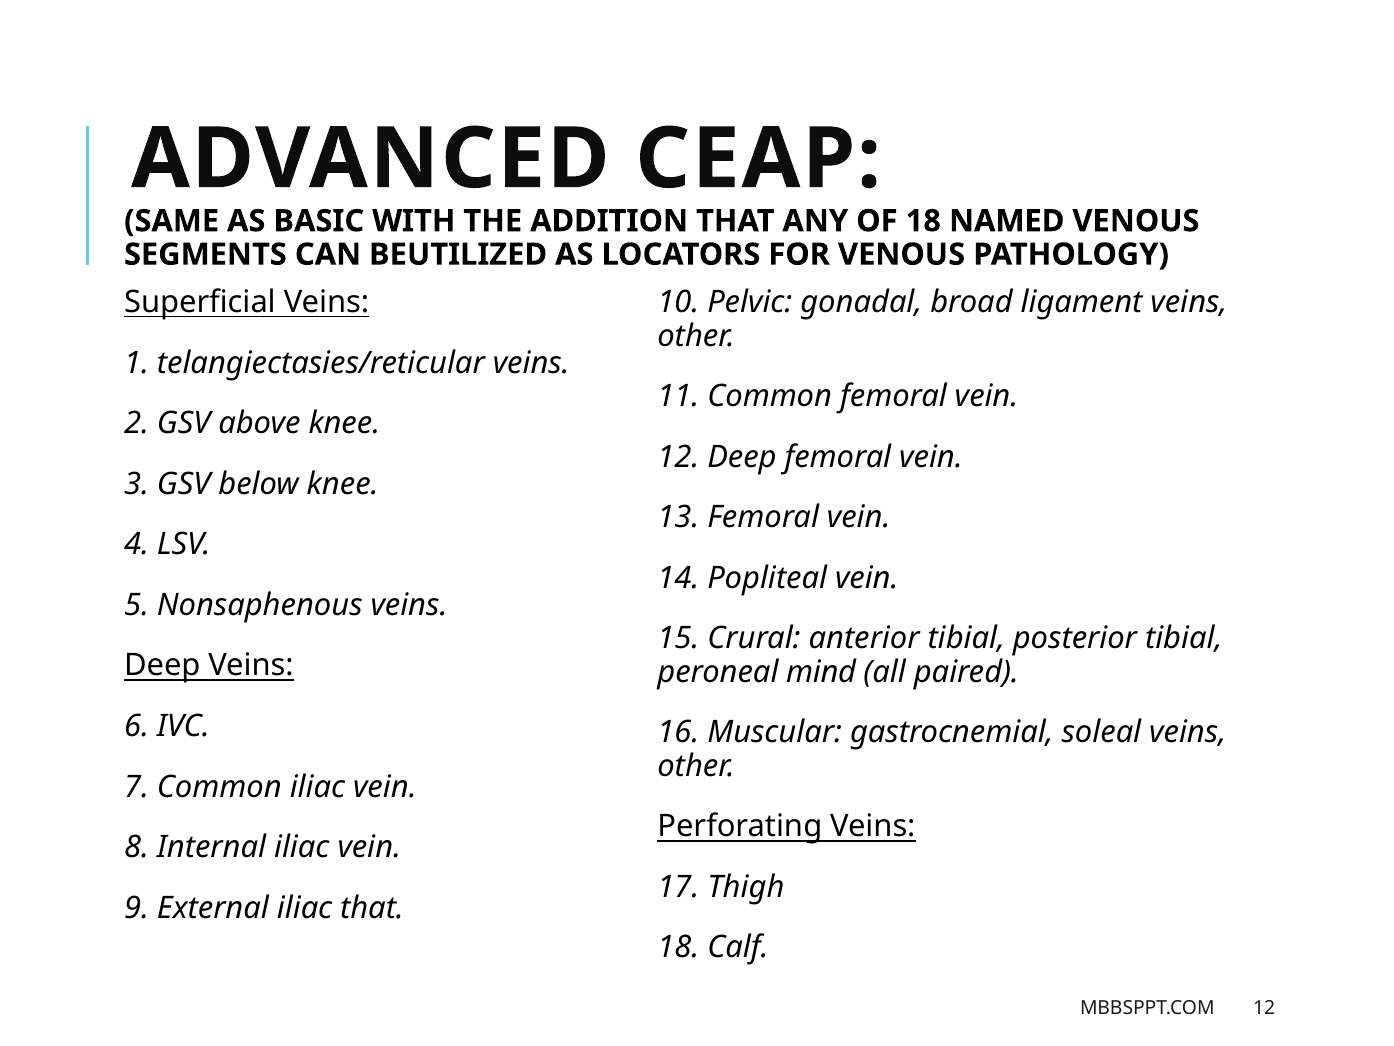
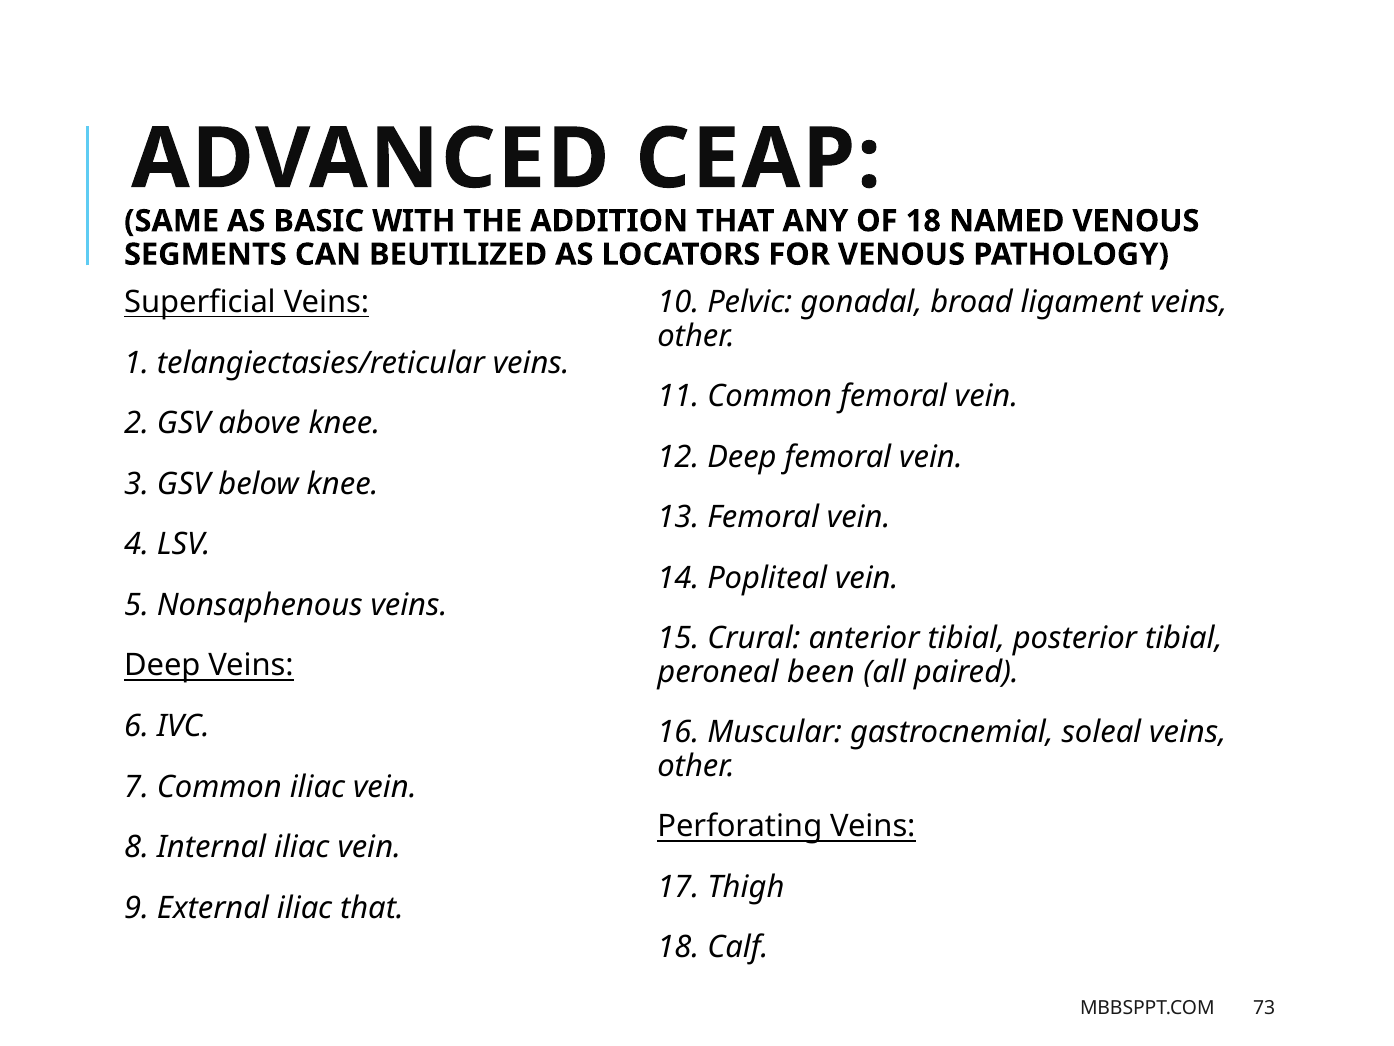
mind: mind -> been
MBBSPPT.COM 12: 12 -> 73
